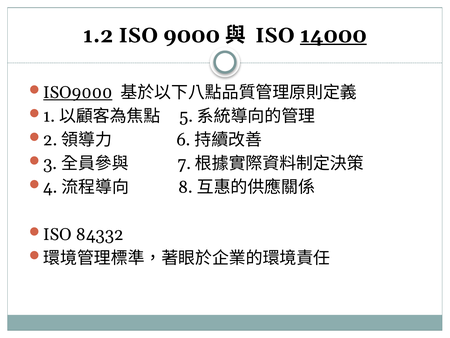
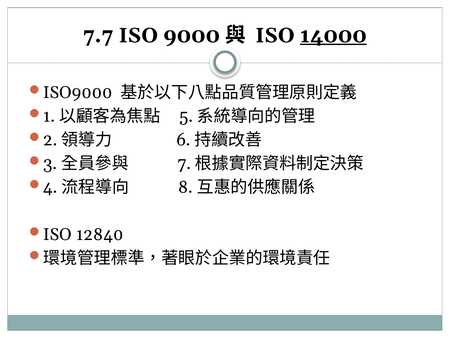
1.2: 1.2 -> 7.7
ISO9000 underline: present -> none
84332: 84332 -> 12840
